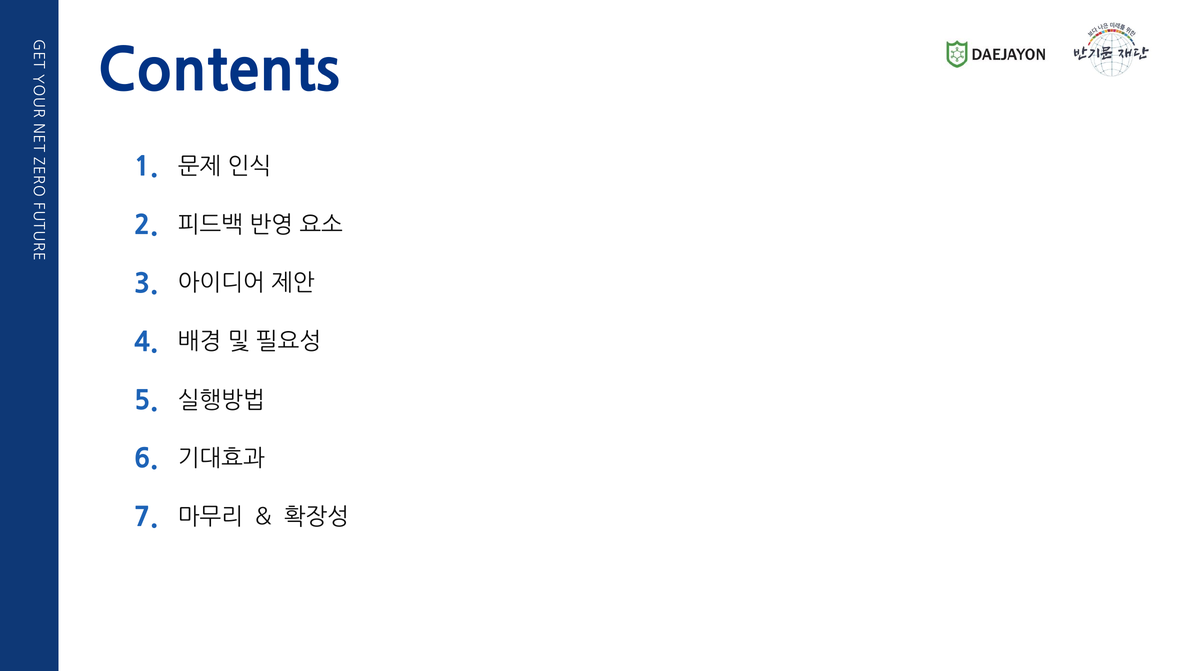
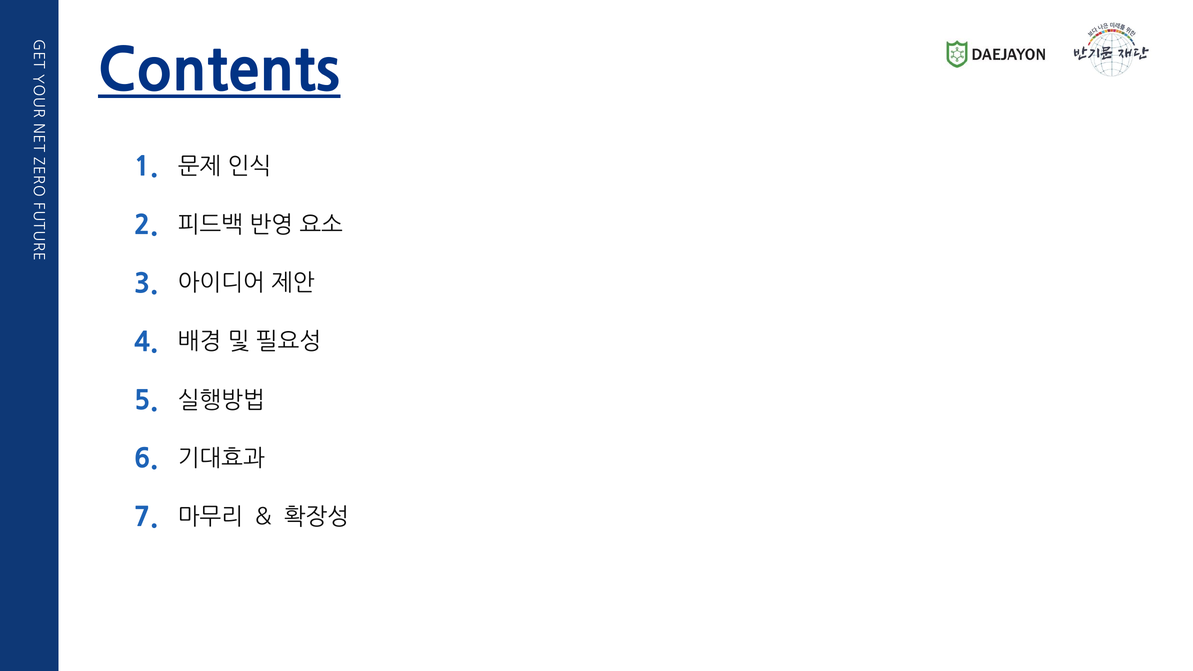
Contents underline: none -> present
